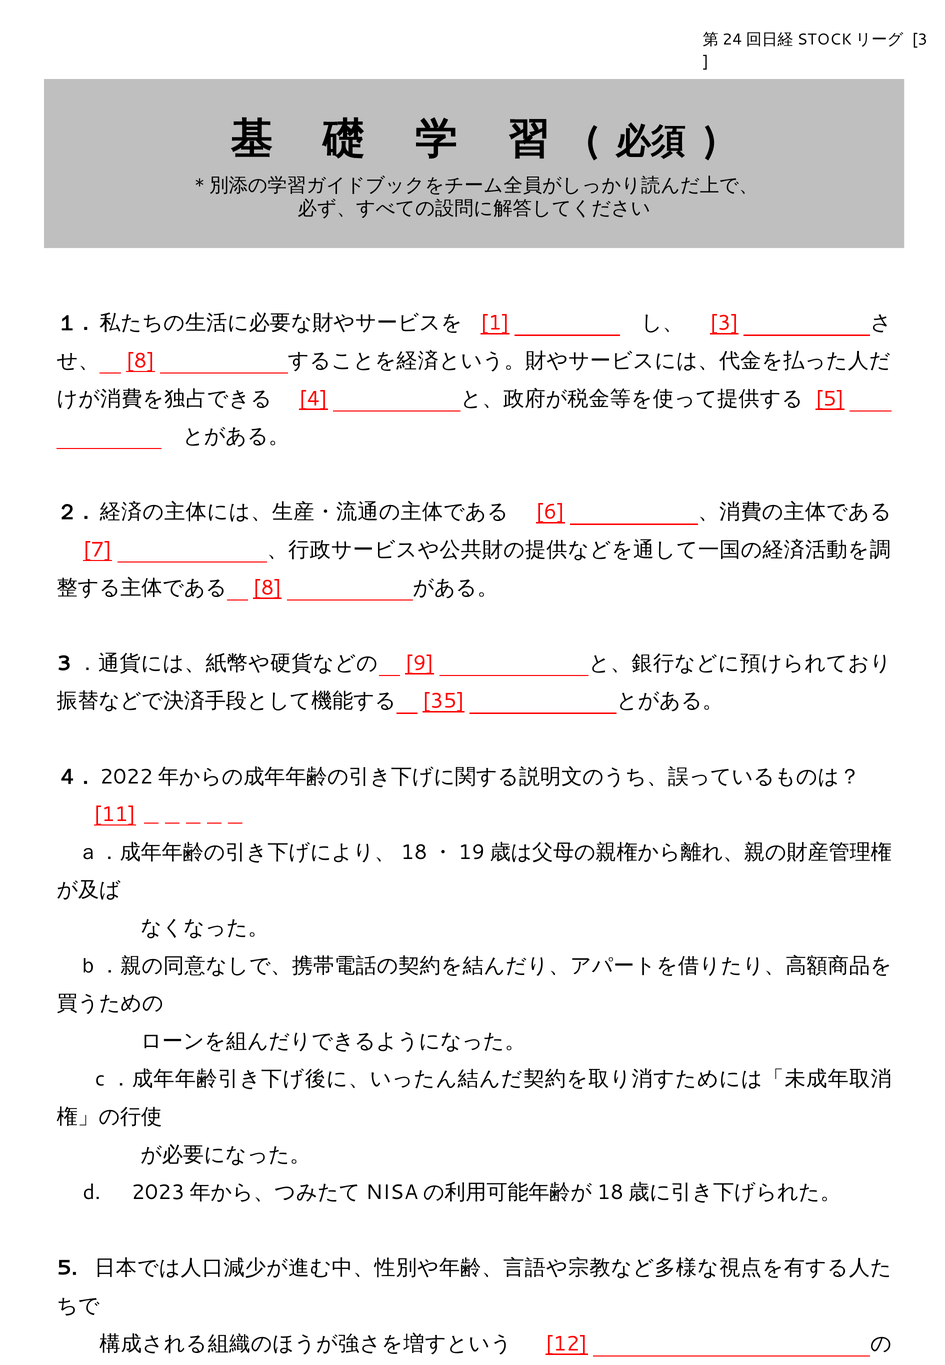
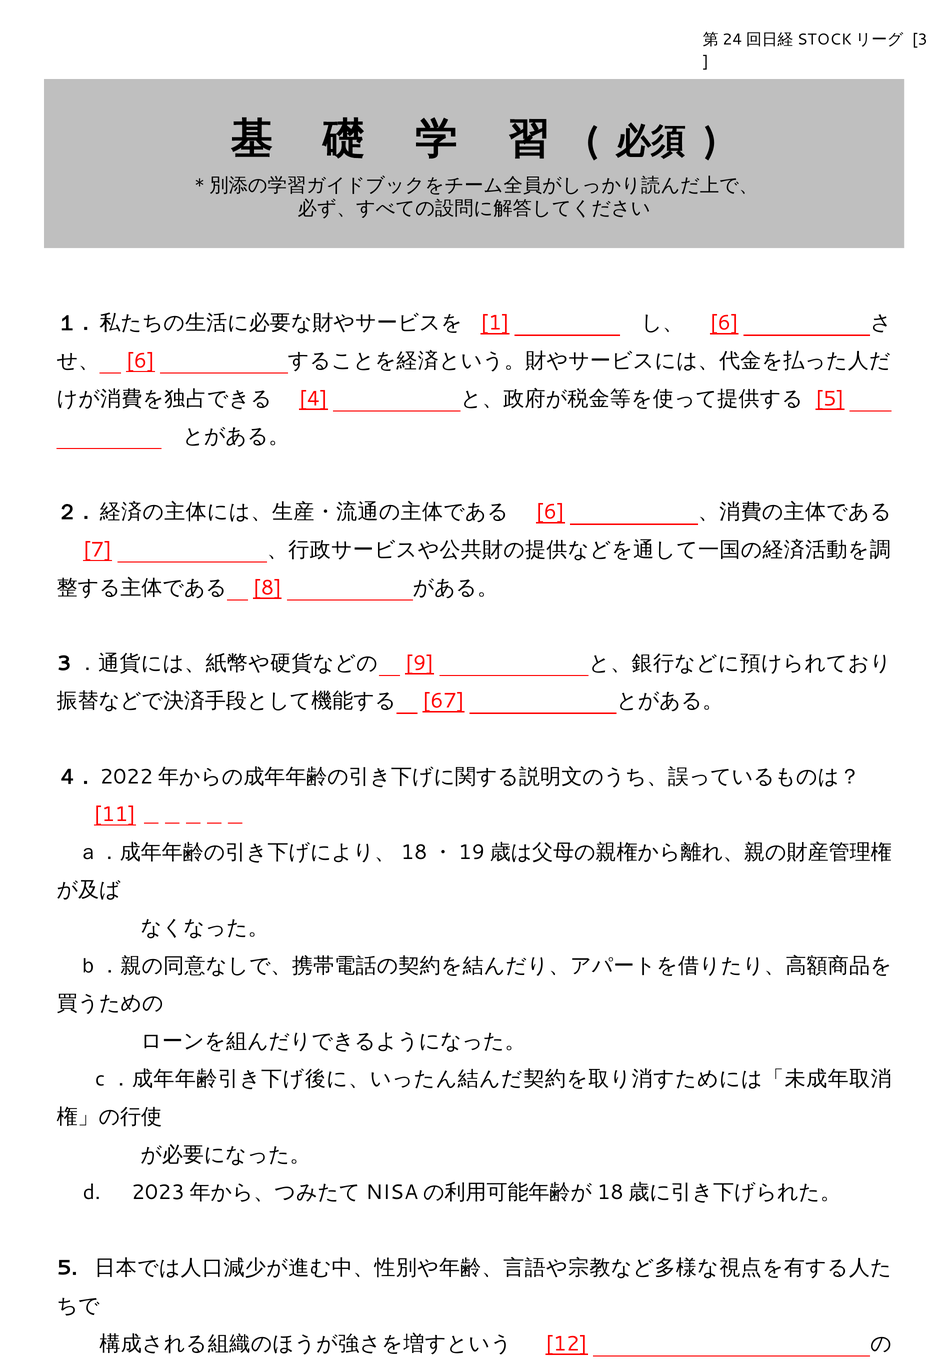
3 at (724, 323): 3 -> 6
8 at (140, 361): 8 -> 6
35: 35 -> 67
